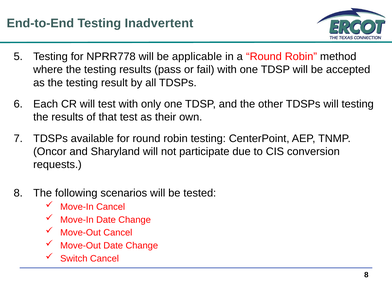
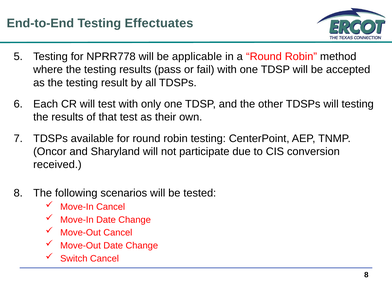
Inadvertent: Inadvertent -> Effectuates
requests: requests -> received
